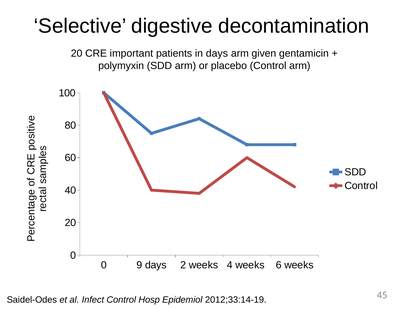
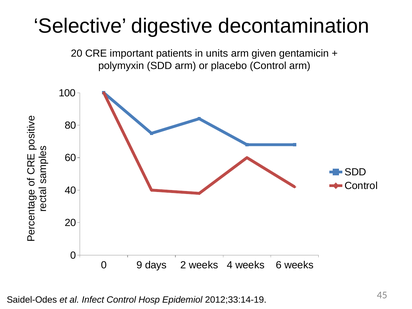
in days: days -> units
